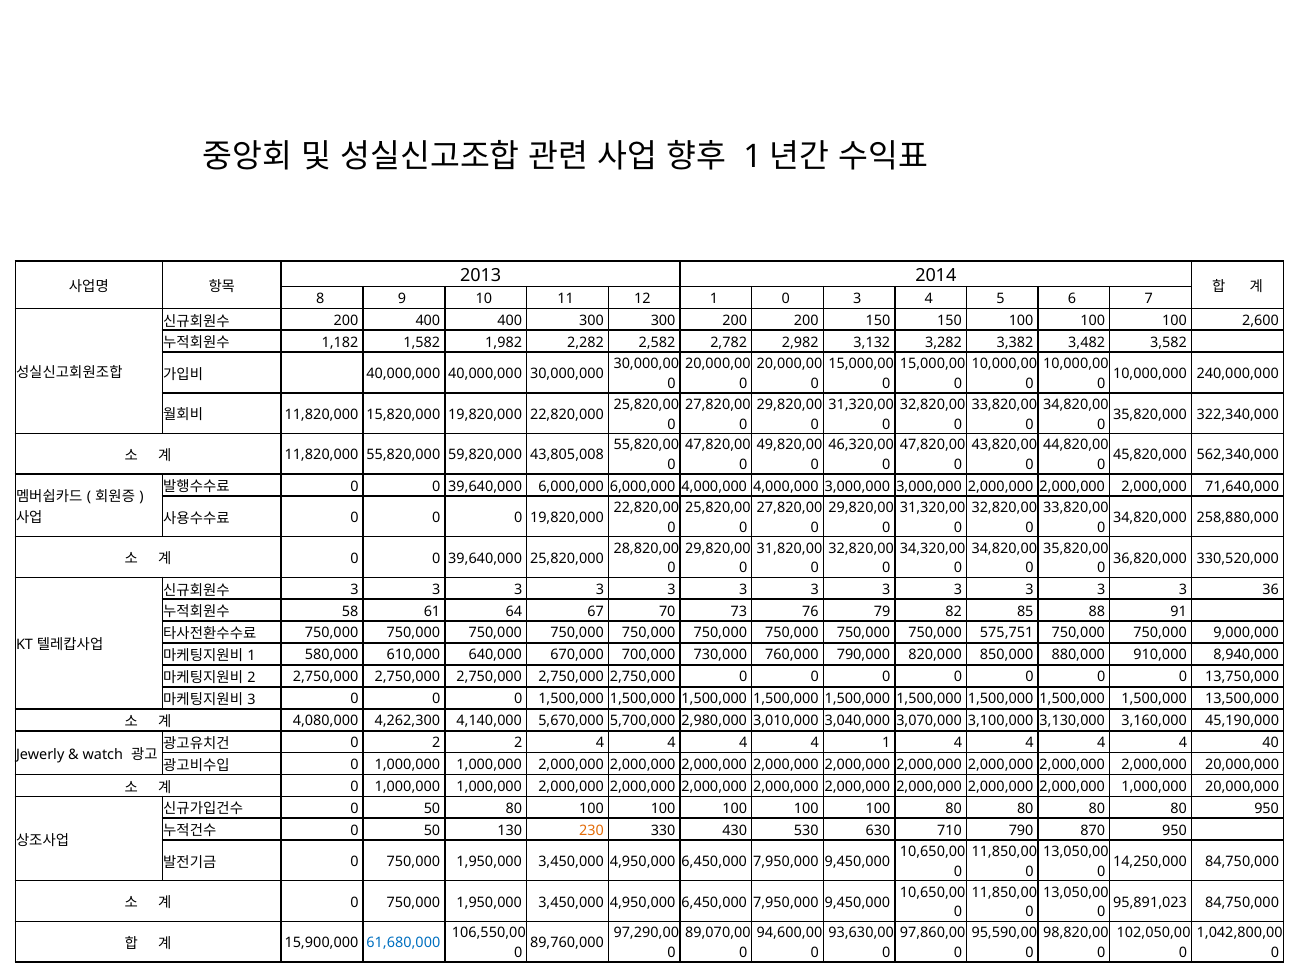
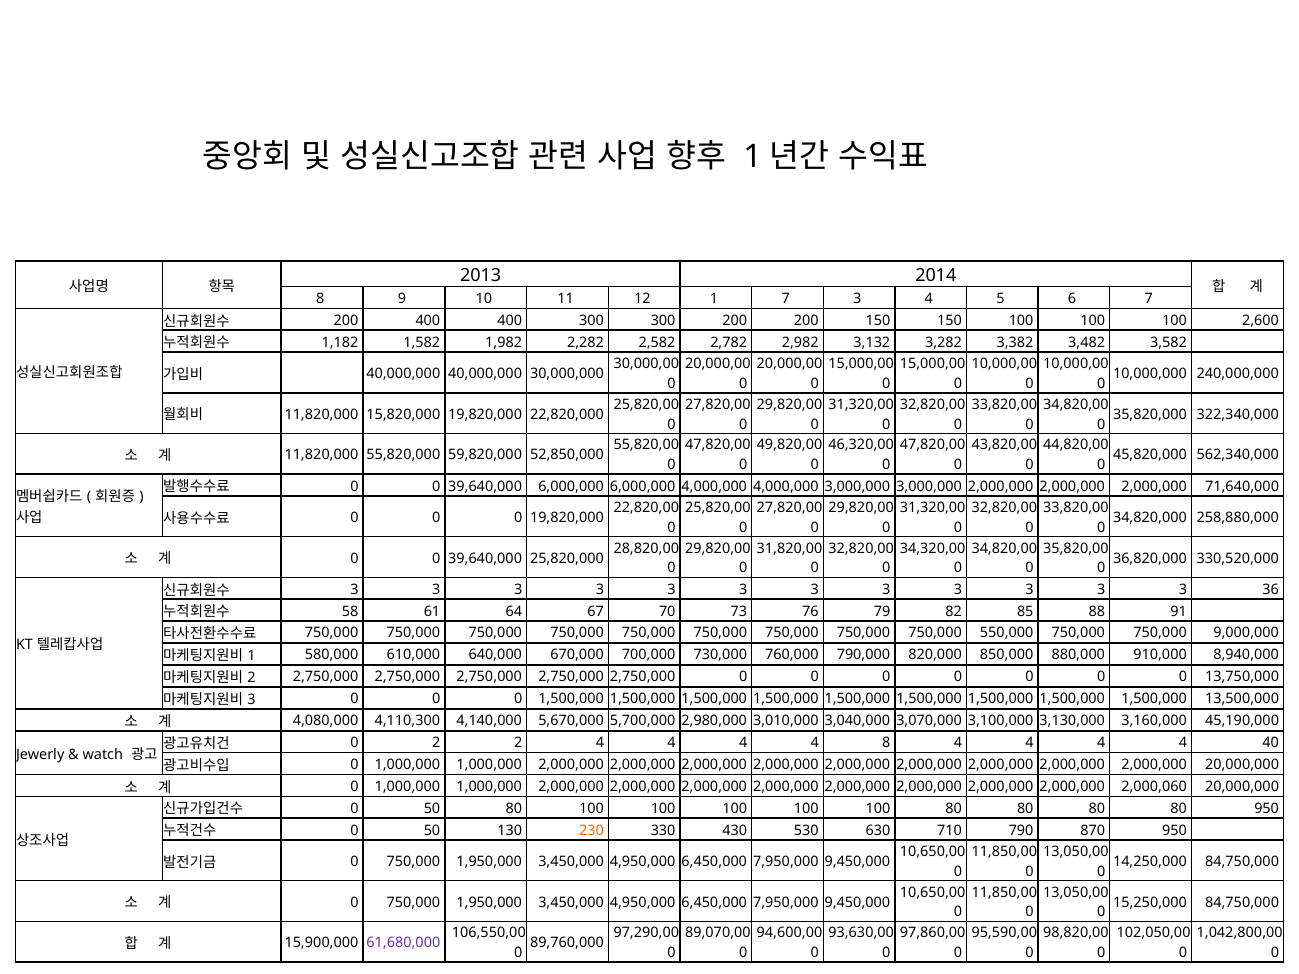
1 0: 0 -> 7
43,805,008: 43,805,008 -> 52,850,000
575,751: 575,751 -> 550,000
4,262,300: 4,262,300 -> 4,110,300
4 1: 1 -> 8
2,000,000 1,000,000: 1,000,000 -> 2,000,060
95,891,023: 95,891,023 -> 15,250,000
61,680,000 colour: blue -> purple
